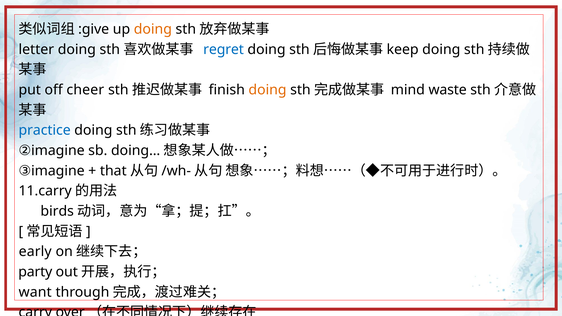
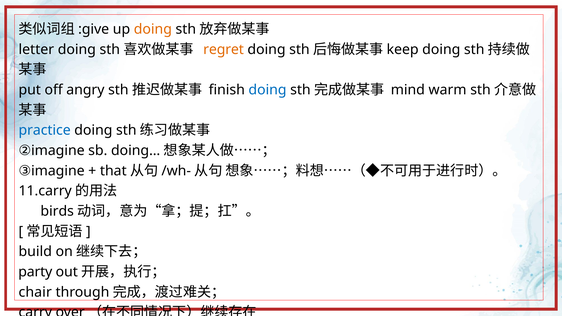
regret colour: blue -> orange
cheer: cheer -> angry
doing at (268, 90) colour: orange -> blue
waste: waste -> warm
early: early -> build
want: want -> chair
